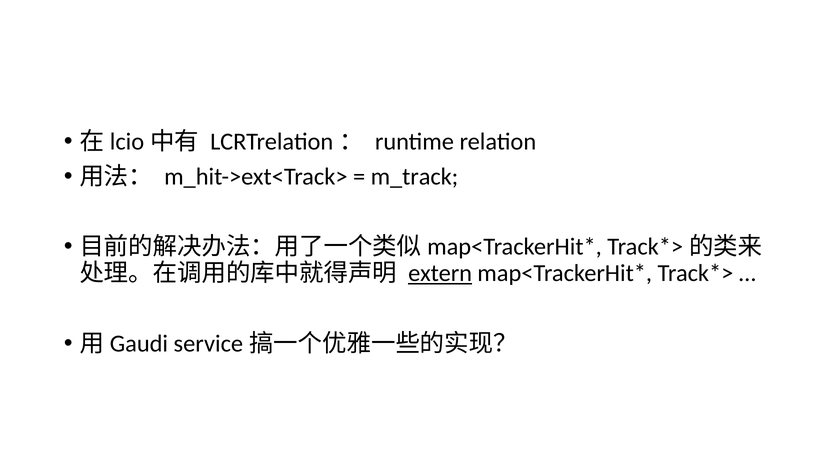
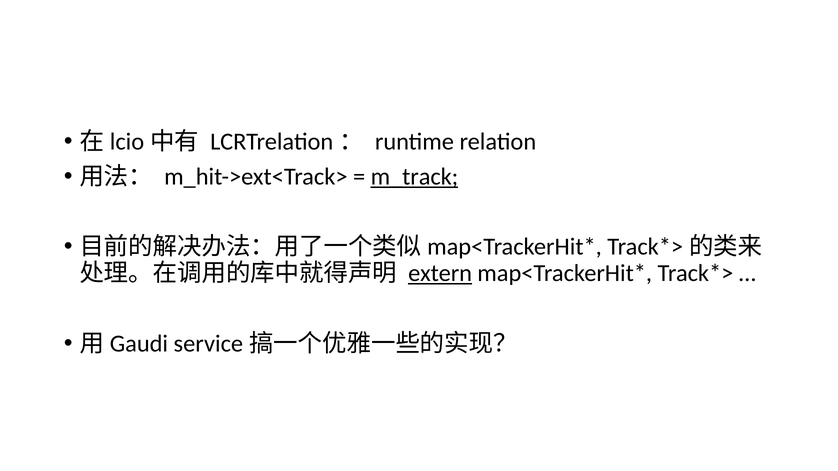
m_track underline: none -> present
